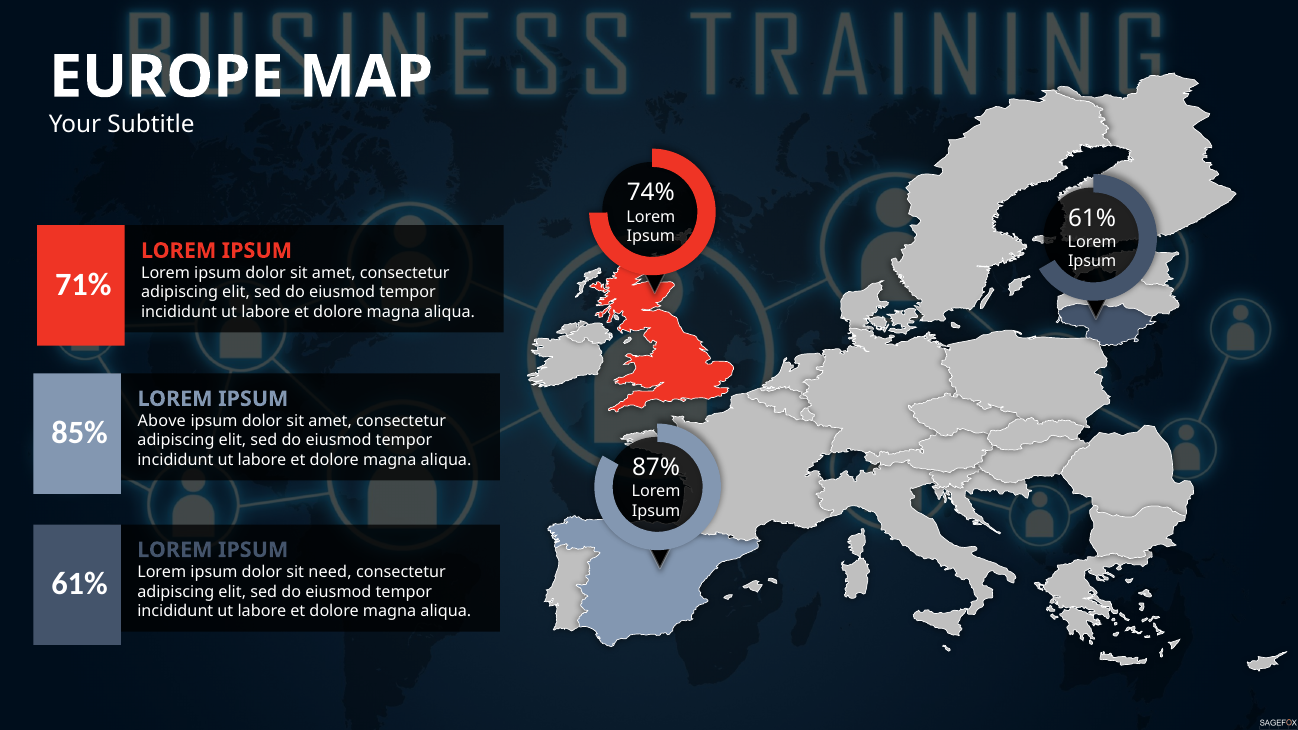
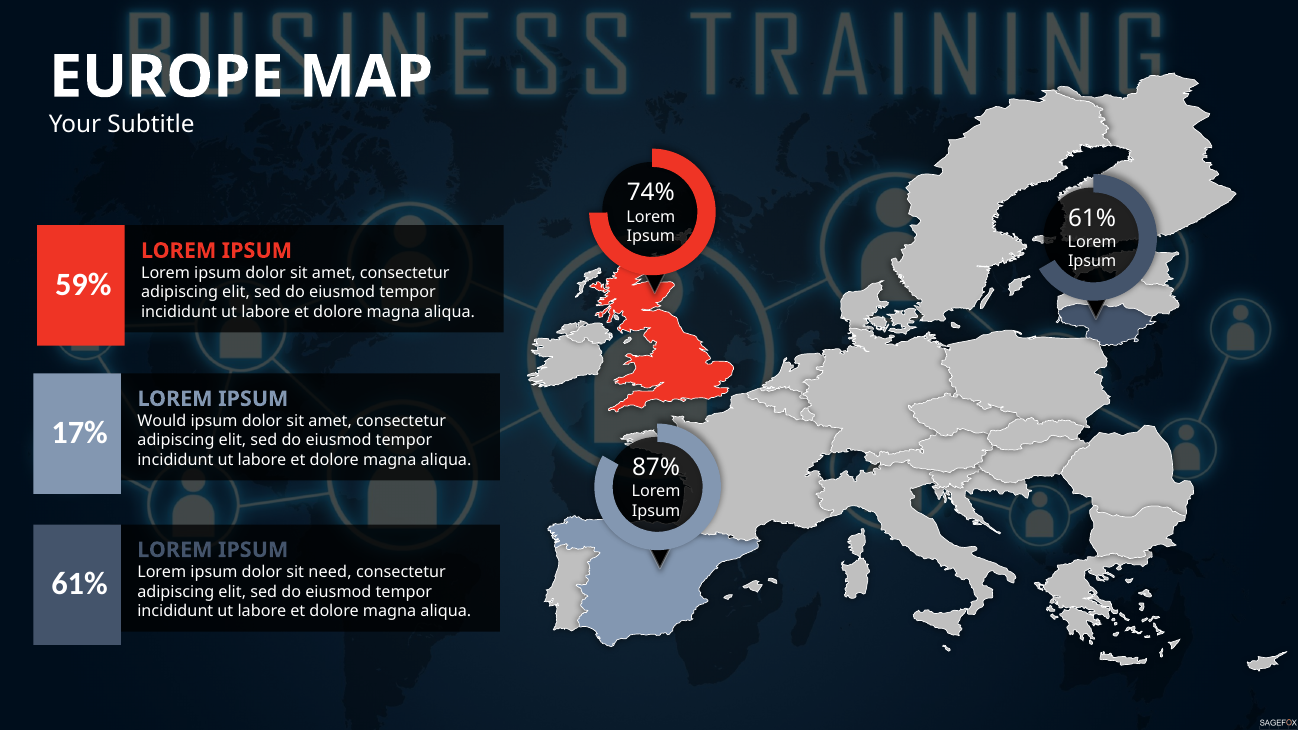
71%: 71% -> 59%
Above: Above -> Would
85%: 85% -> 17%
